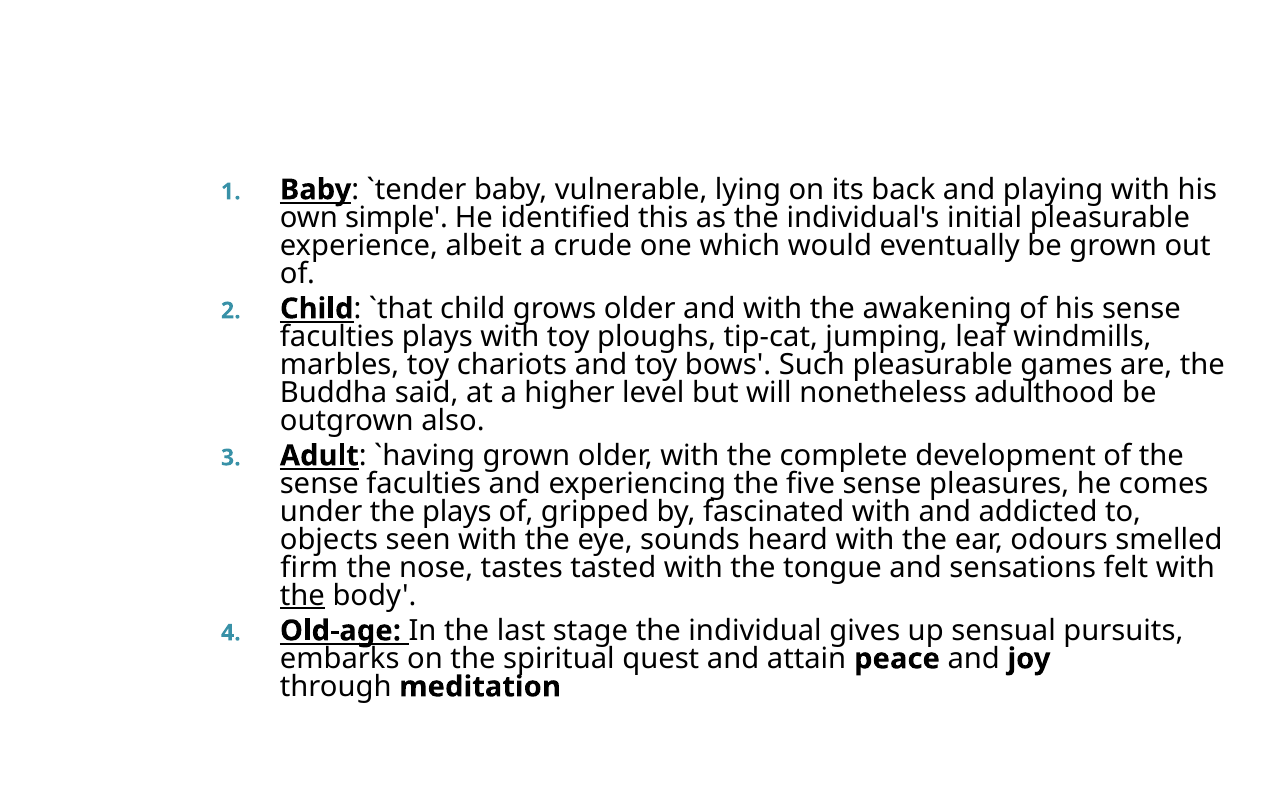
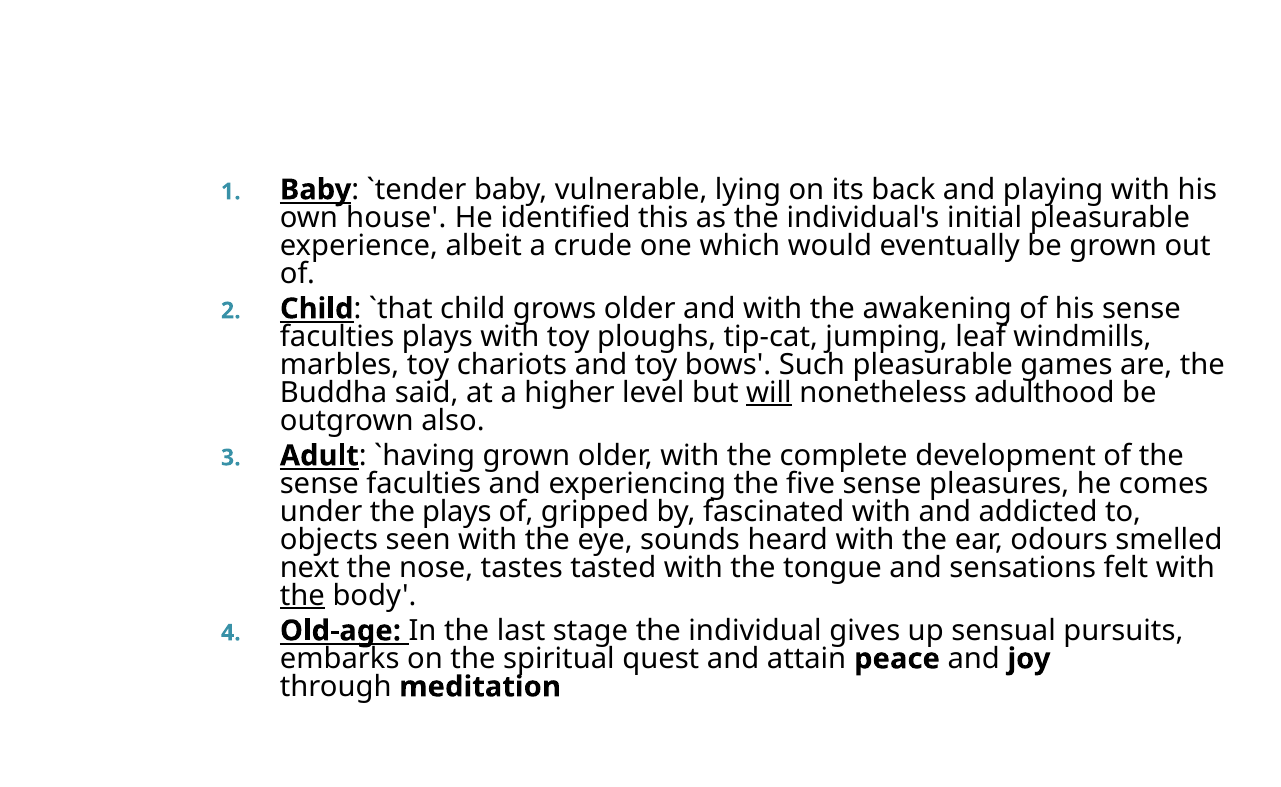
simple: simple -> house
will underline: none -> present
firm: firm -> next
